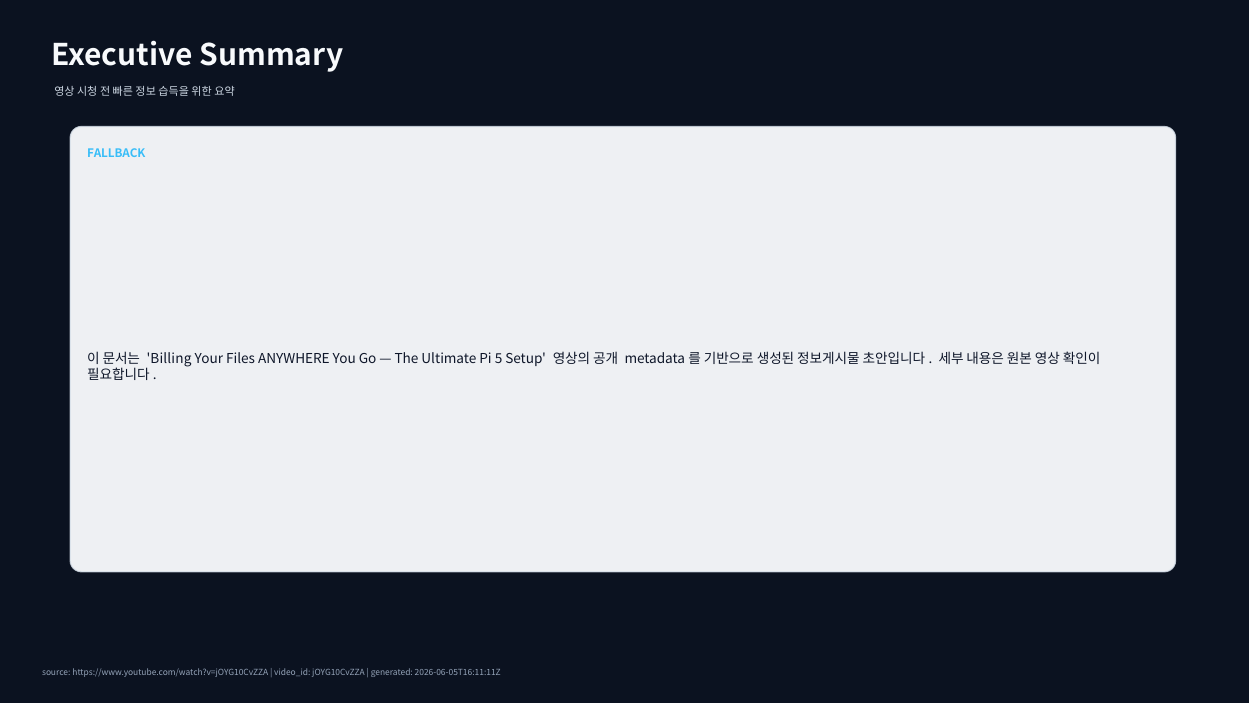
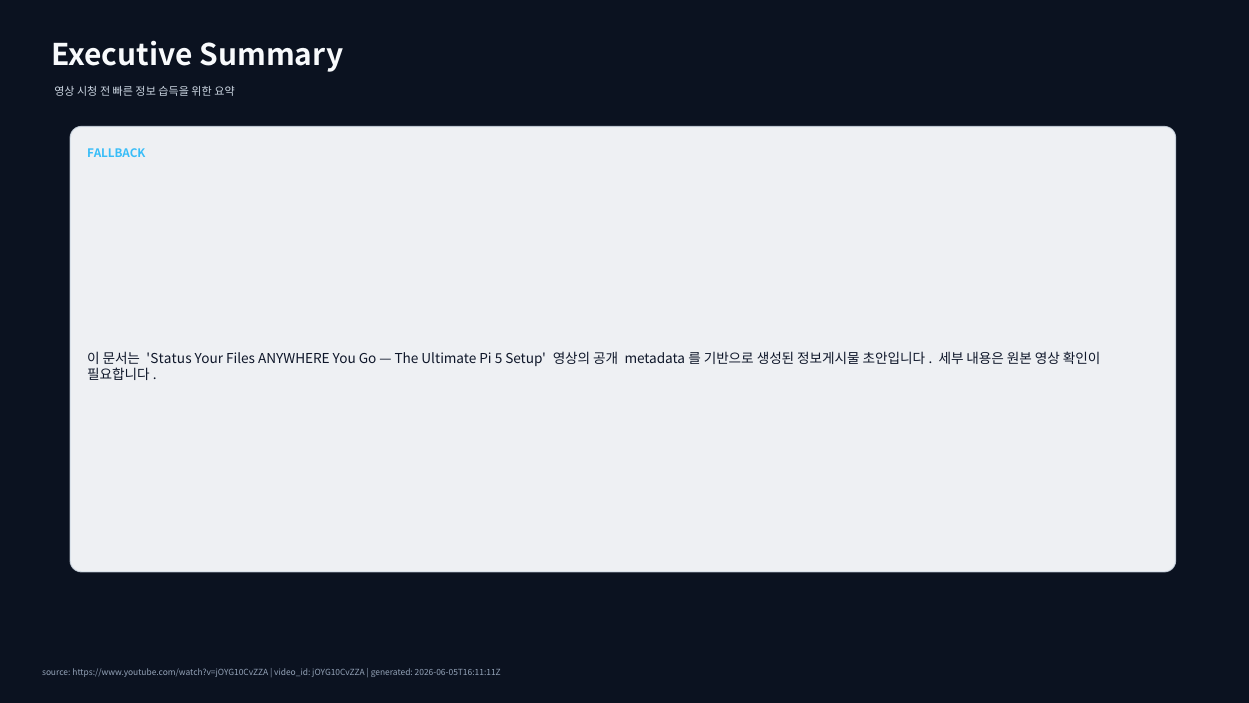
Billing: Billing -> Status
